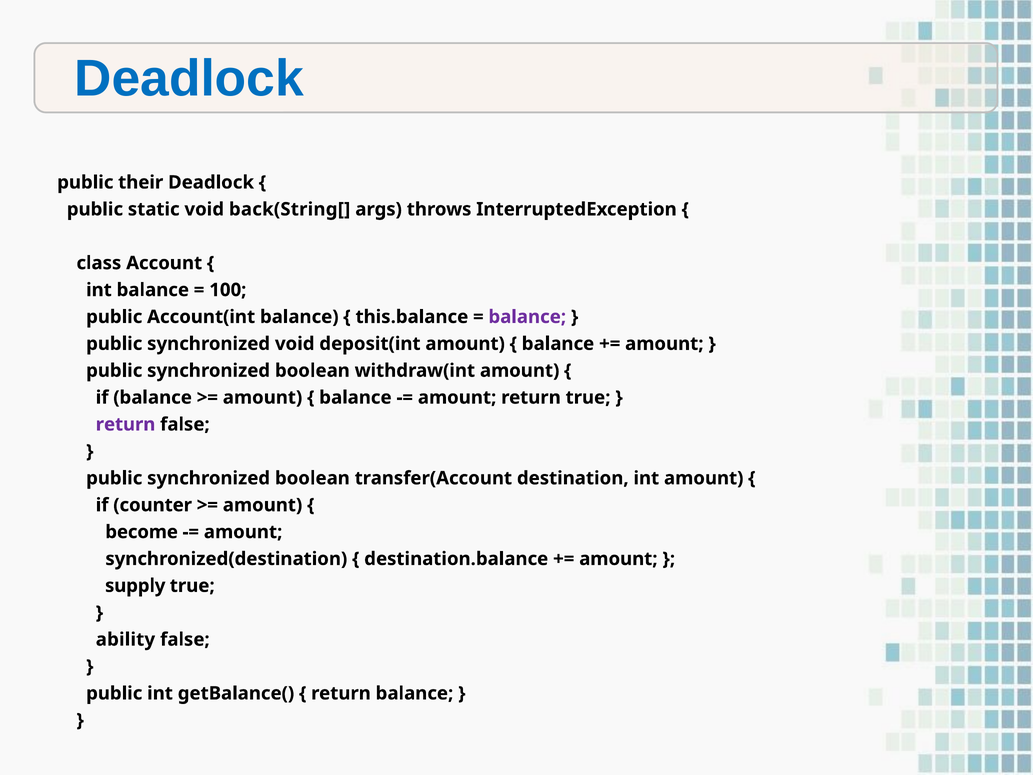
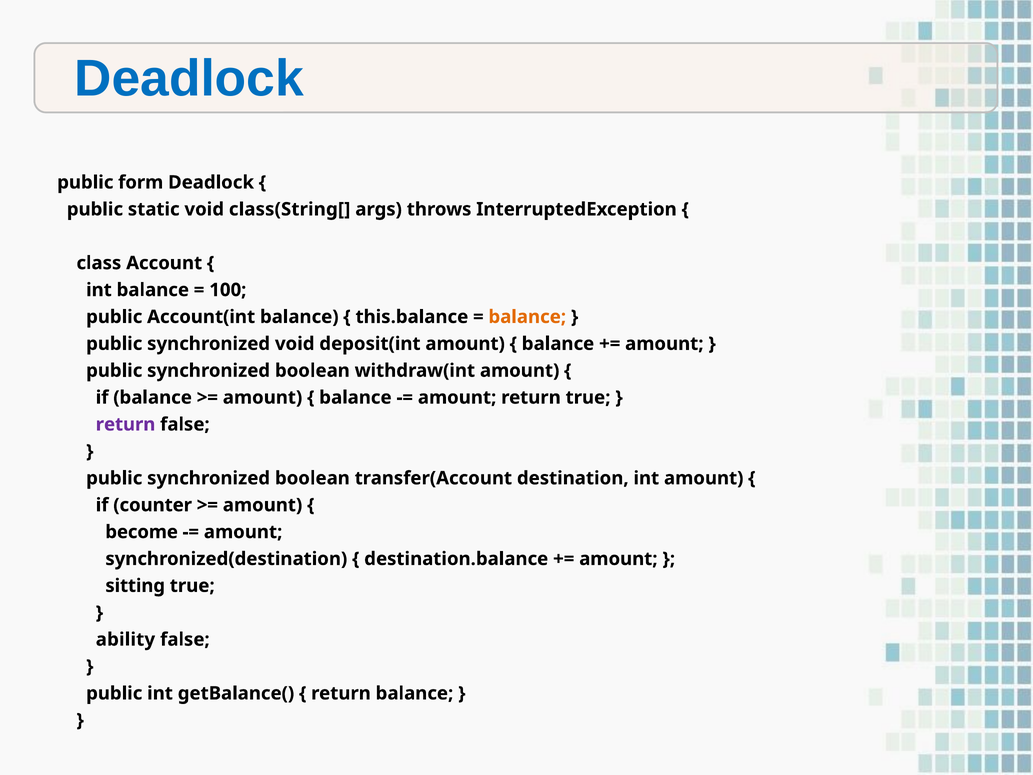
their: their -> form
back(String[: back(String[ -> class(String[
balance at (527, 317) colour: purple -> orange
supply: supply -> sitting
